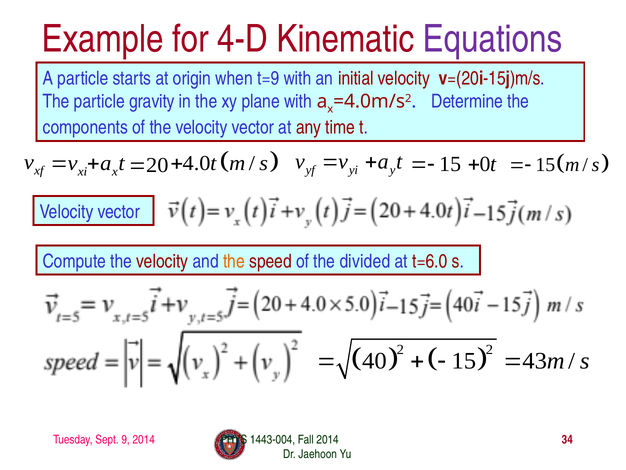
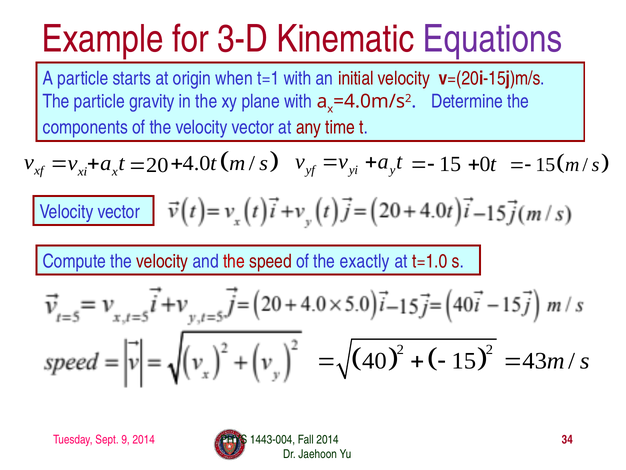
4-D: 4-D -> 3-D
t=9: t=9 -> t=1
the at (234, 261) colour: orange -> red
divided: divided -> exactly
t=6.0: t=6.0 -> t=1.0
